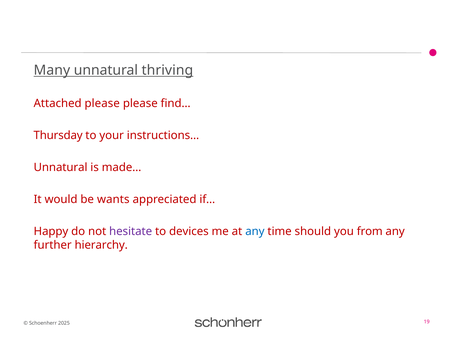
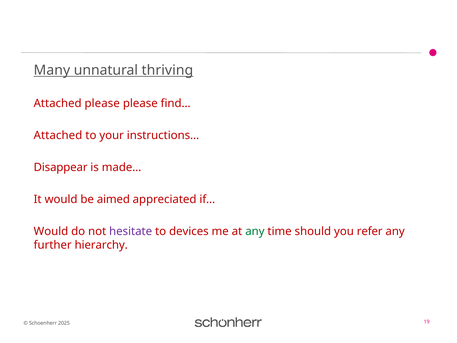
Thursday at (58, 135): Thursday -> Attached
Unnatural at (61, 167): Unnatural -> Disappear
wants: wants -> aimed
Happy at (51, 231): Happy -> Would
any at (255, 231) colour: blue -> green
from: from -> refer
